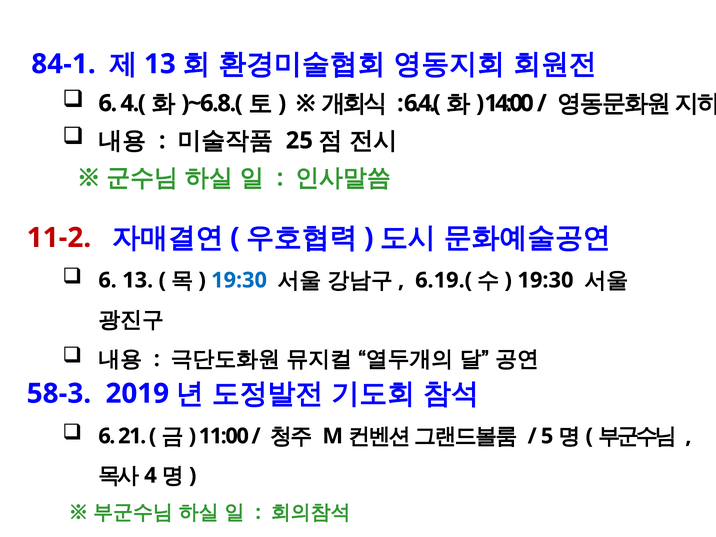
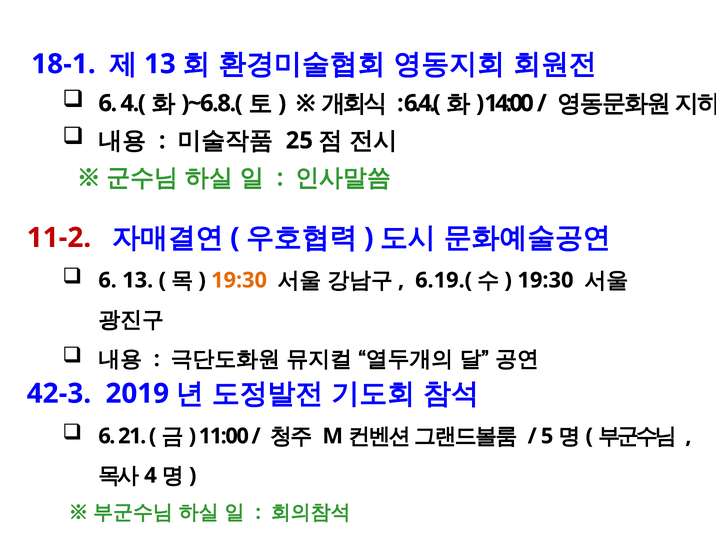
84-1: 84-1 -> 18-1
19:30 at (239, 280) colour: blue -> orange
58-3: 58-3 -> 42-3
